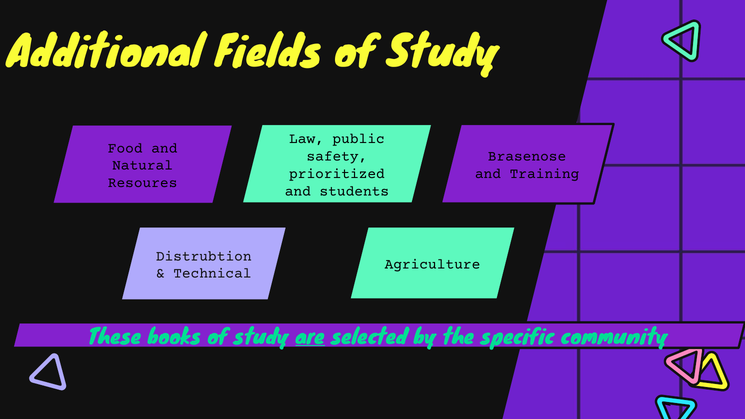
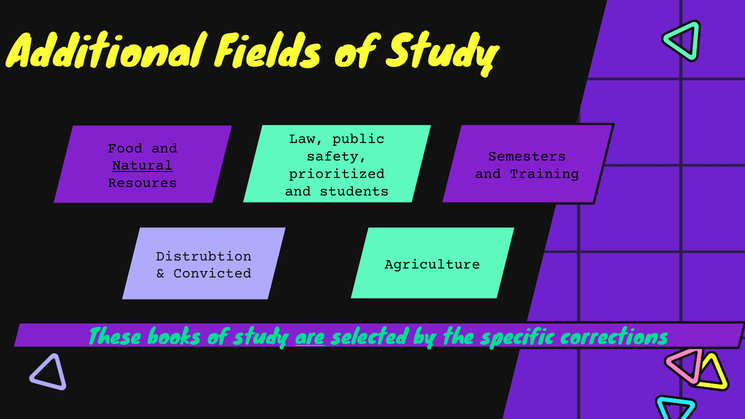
Brasenose: Brasenose -> Semesters
Natural underline: none -> present
Technical: Technical -> Convicted
community: community -> corrections
